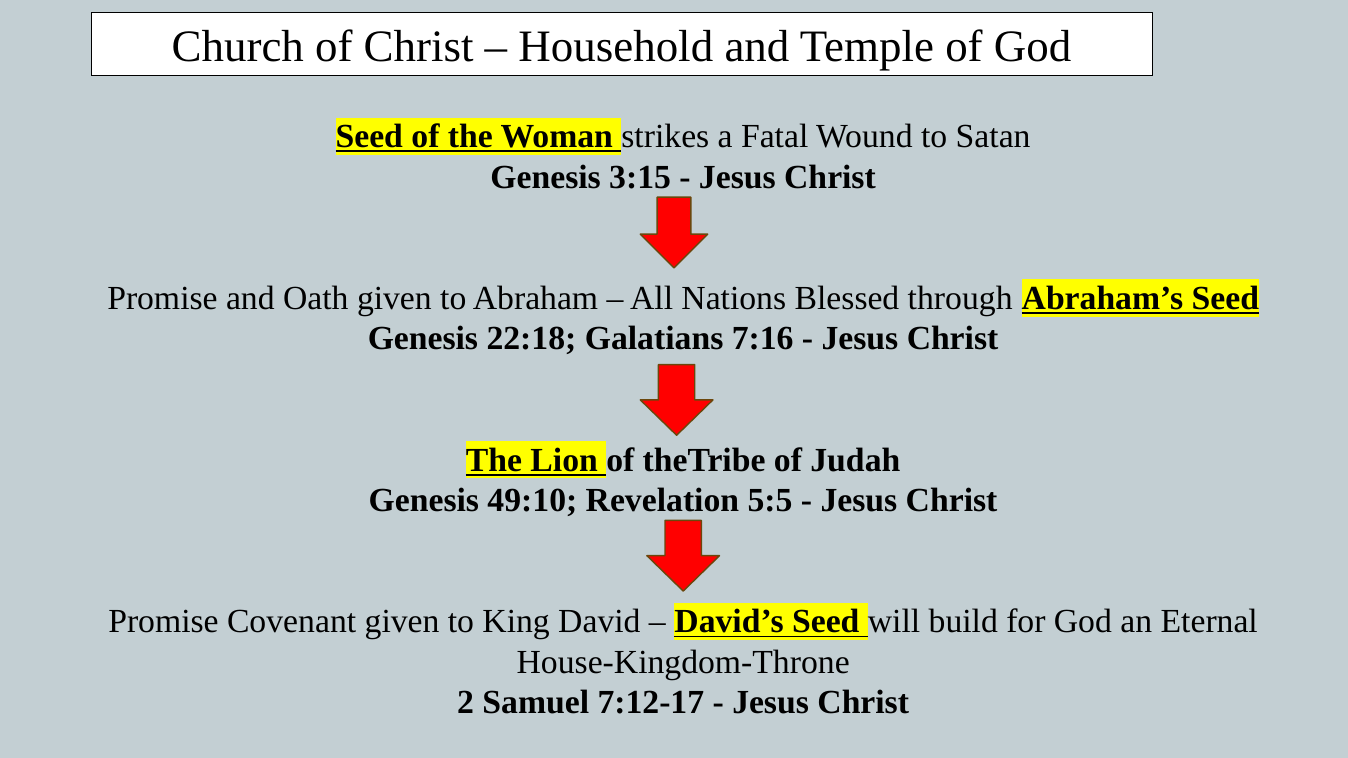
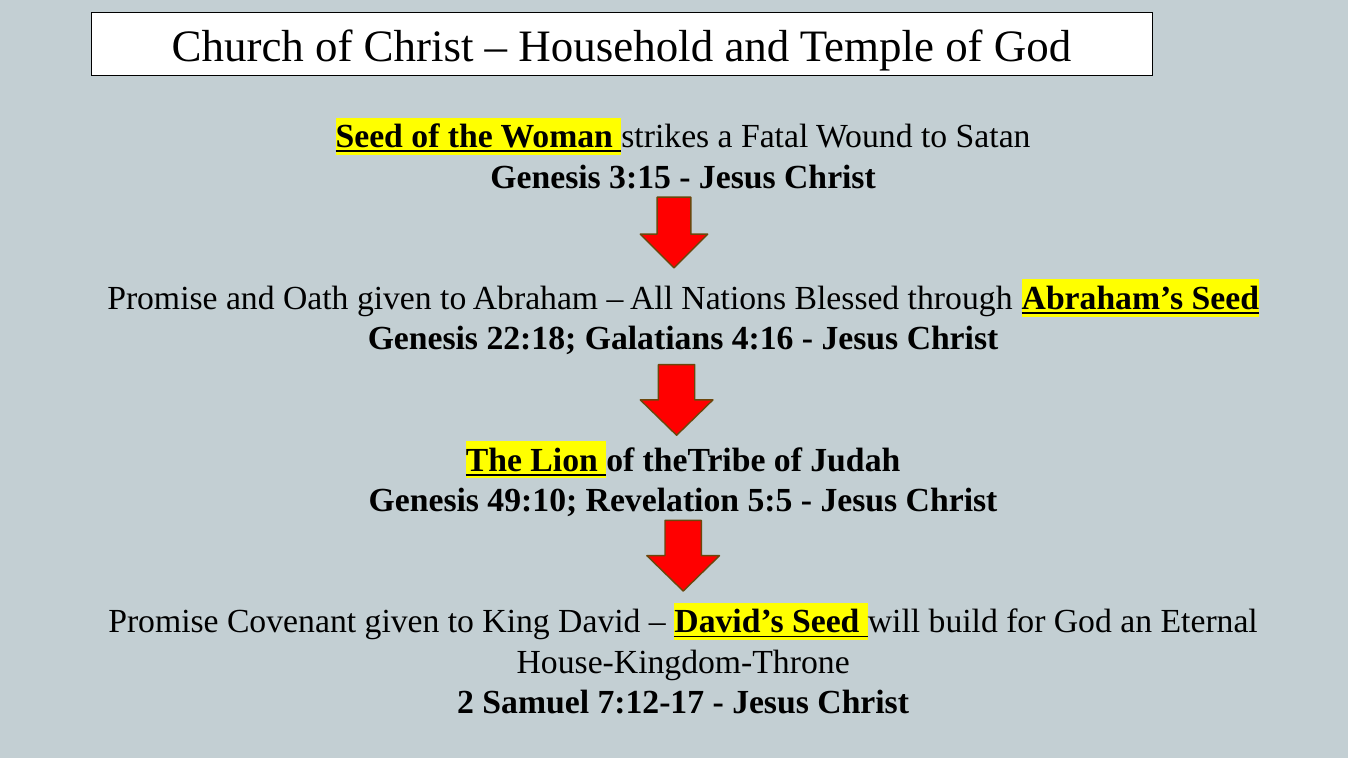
7:16: 7:16 -> 4:16
